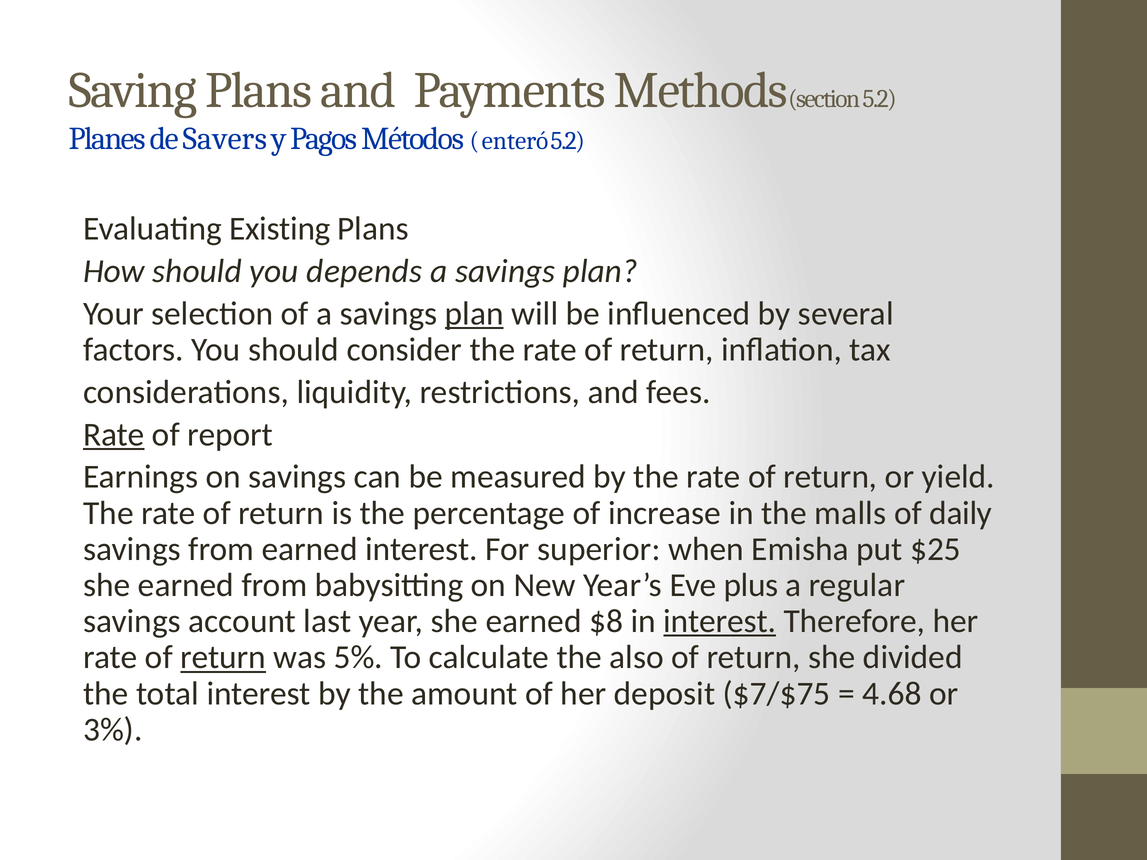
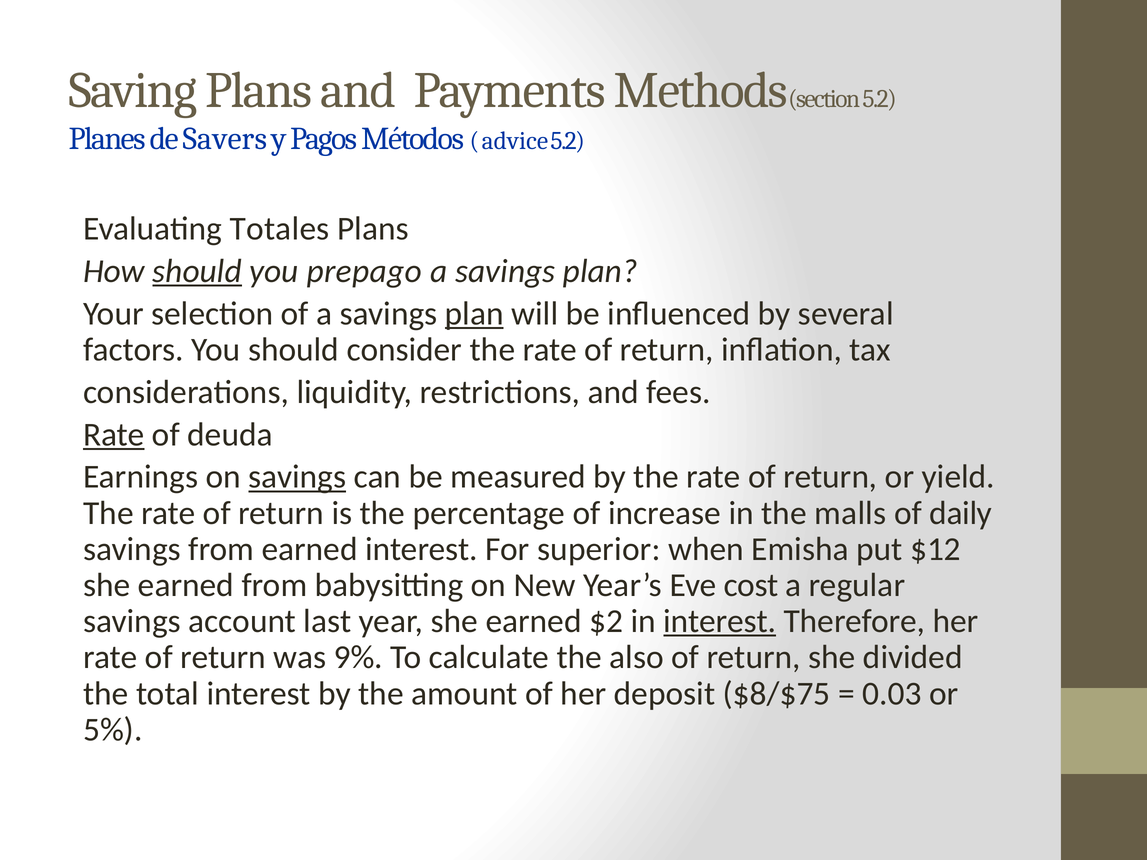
enteró: enteró -> advice
Existing: Existing -> Totales
should at (197, 271) underline: none -> present
depends: depends -> prepago
report: report -> deuda
savings at (297, 477) underline: none -> present
$25: $25 -> $12
plus: plus -> cost
$8: $8 -> $2
return at (223, 658) underline: present -> none
5%: 5% -> 9%
$7/$75: $7/$75 -> $8/$75
4.68: 4.68 -> 0.03
3%: 3% -> 5%
